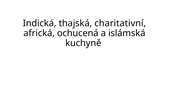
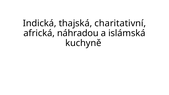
ochucená: ochucená -> náhradou
